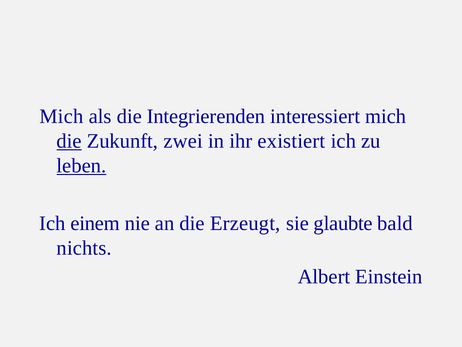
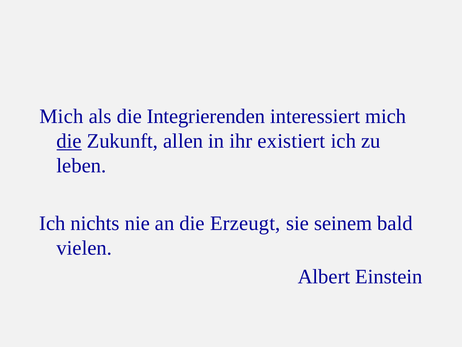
zwei: zwei -> allen
leben underline: present -> none
einem: einem -> nichts
glaubte: glaubte -> seinem
nichts: nichts -> vielen
